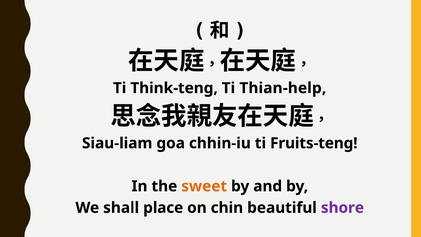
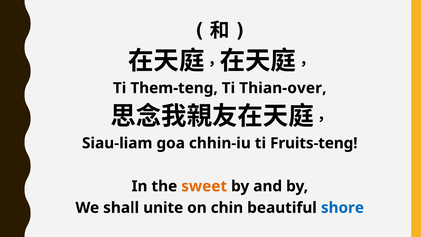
Think-teng: Think-teng -> Them-teng
Thian-help: Thian-help -> Thian-over
place: place -> unite
shore colour: purple -> blue
